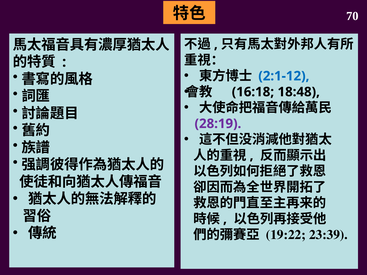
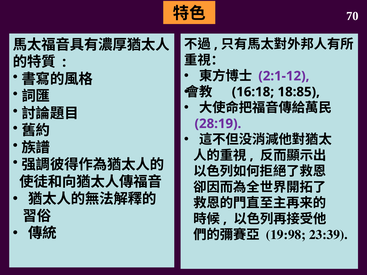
2:1-12 colour: blue -> purple
18:48: 18:48 -> 18:85
19:22: 19:22 -> 19:98
